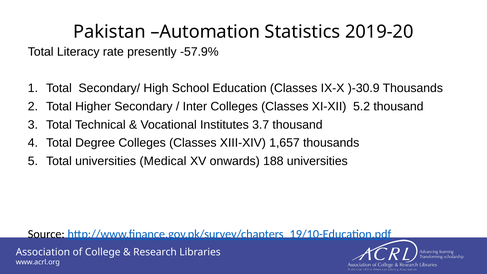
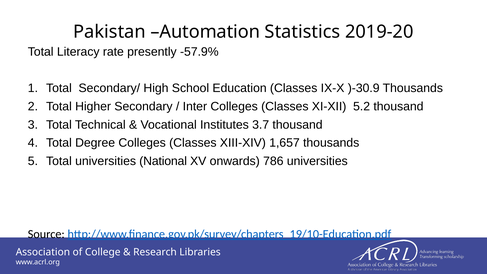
Medical: Medical -> National
188: 188 -> 786
